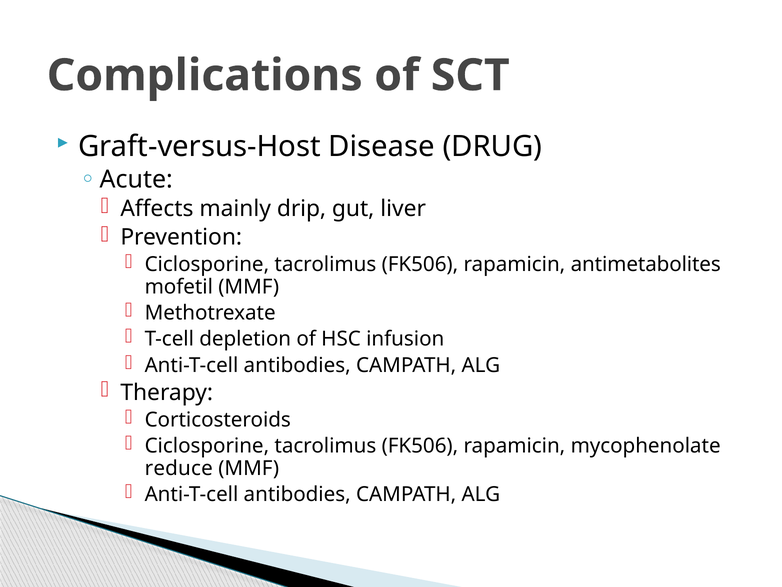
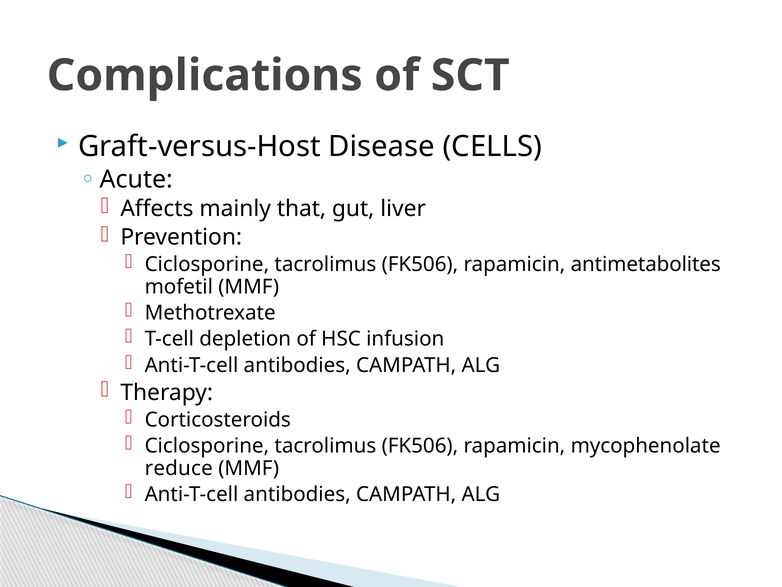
DRUG: DRUG -> CELLS
drip: drip -> that
